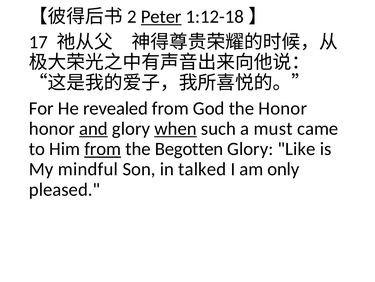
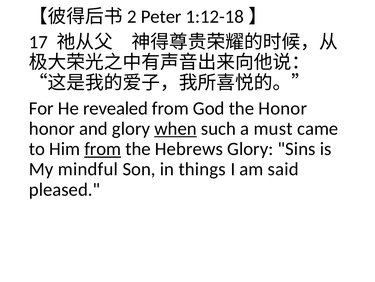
Peter underline: present -> none
and underline: present -> none
Begotten: Begotten -> Hebrews
Like: Like -> Sins
talked: talked -> things
only: only -> said
